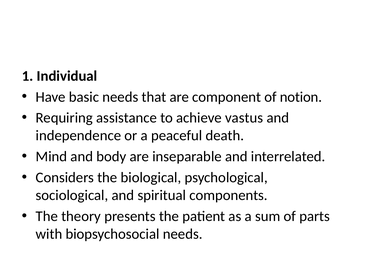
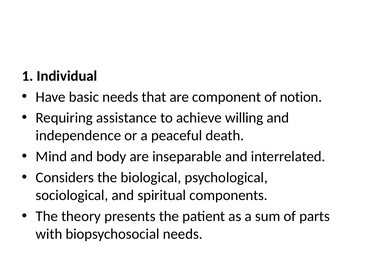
vastus: vastus -> willing
